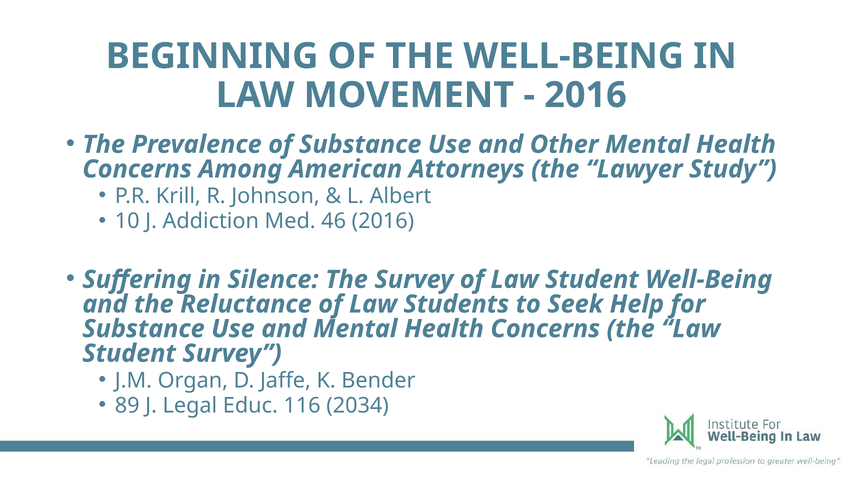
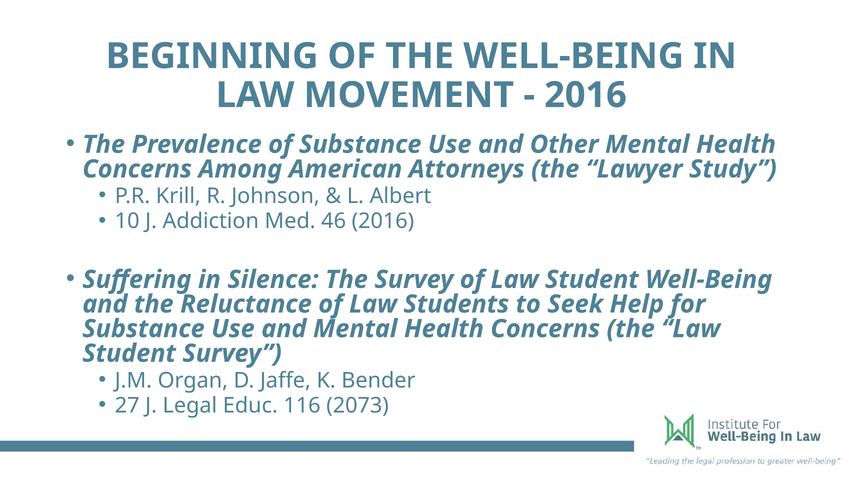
89: 89 -> 27
2034: 2034 -> 2073
